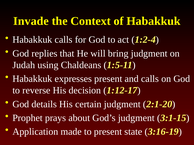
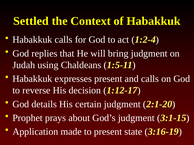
Invade: Invade -> Settled
